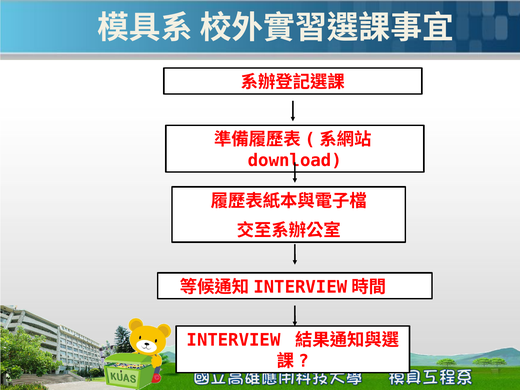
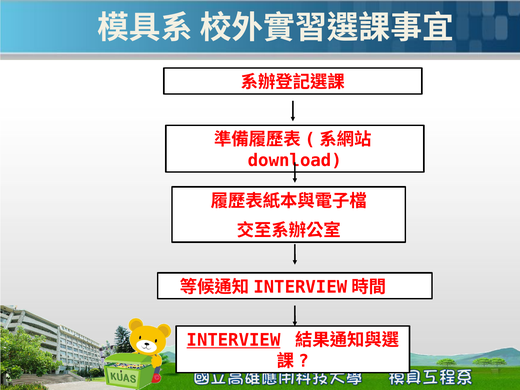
INTERVIEW underline: none -> present
